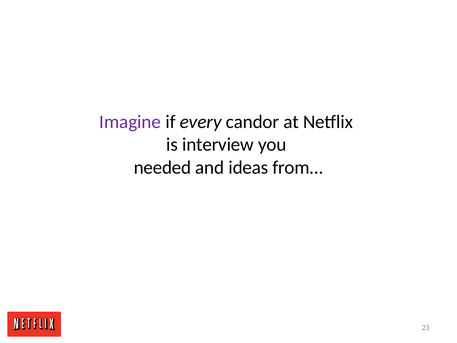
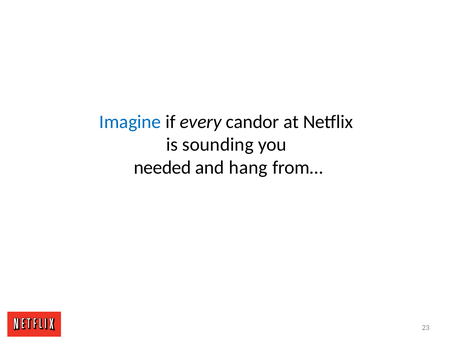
Imagine colour: purple -> blue
interview: interview -> sounding
ideas: ideas -> hang
